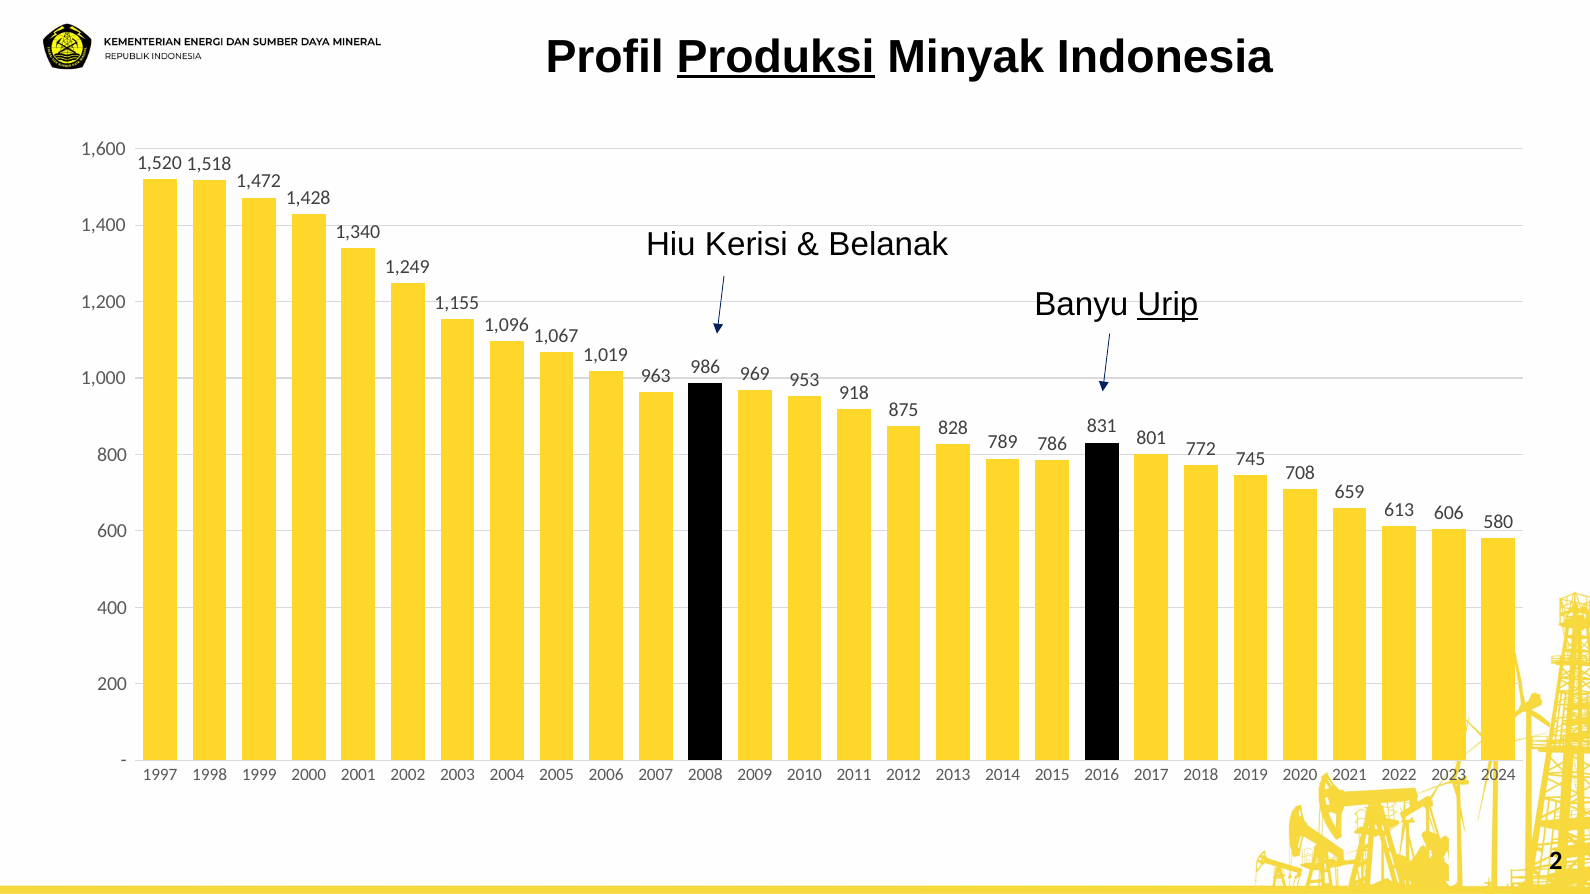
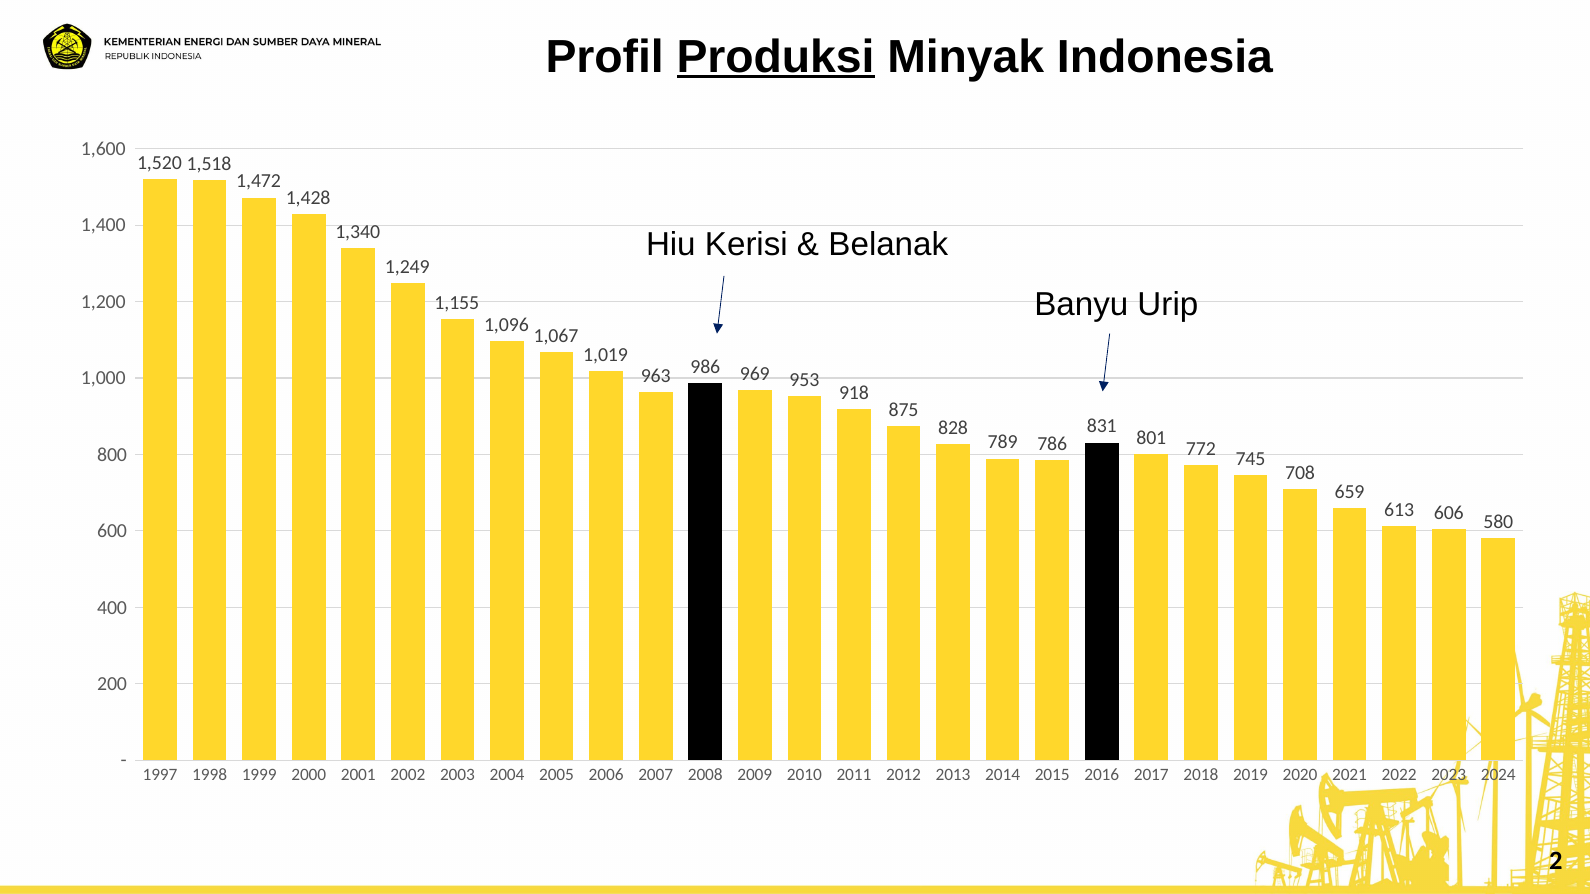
Urip underline: present -> none
